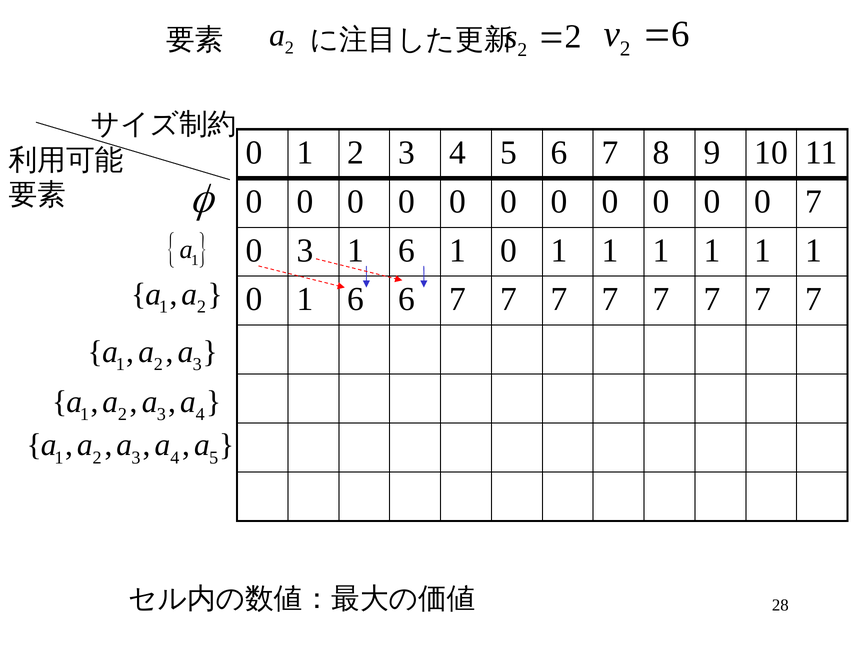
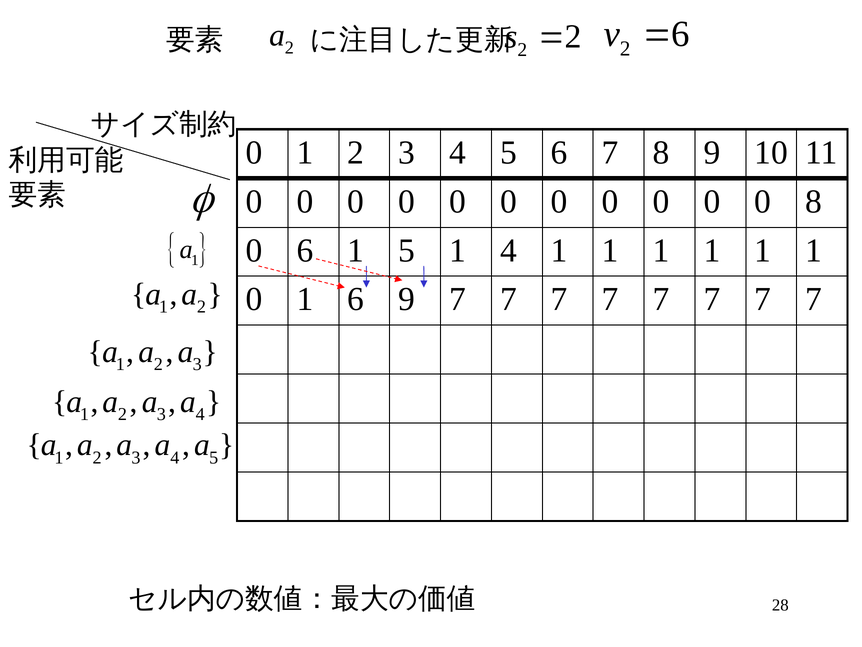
0 7: 7 -> 8
0 3: 3 -> 6
6 at (407, 250): 6 -> 5
0 at (508, 250): 0 -> 4
6 6: 6 -> 9
